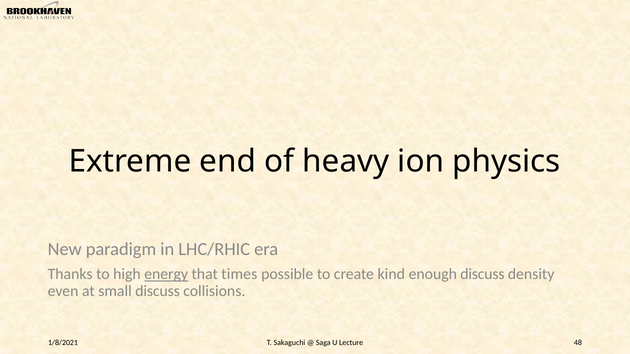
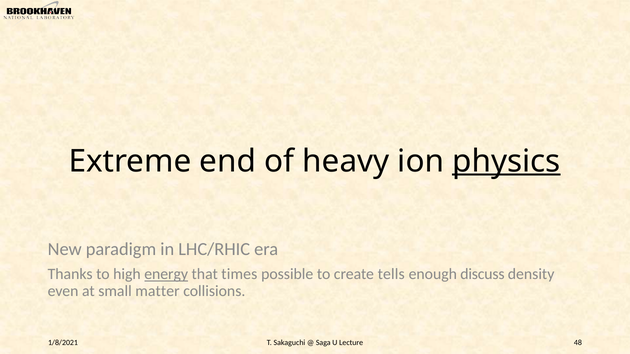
physics underline: none -> present
kind: kind -> tells
small discuss: discuss -> matter
